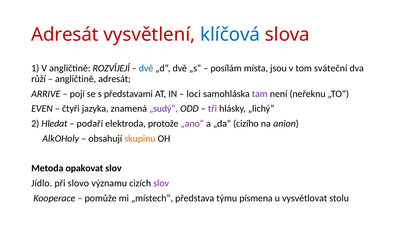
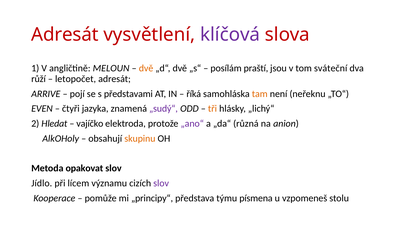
klíčová colour: blue -> purple
ROZVÍJEJÍ: ROZVÍJEJÍ -> MELOUN
dvě at (146, 68) colour: blue -> orange
místa: místa -> praští
angličtině at (76, 79): angličtině -> letopočet
loci: loci -> říká
tam colour: purple -> orange
tři colour: purple -> orange
podaří: podaří -> vajíčko
cizího: cizího -> různá
slovo: slovo -> lícem
„místech“: „místech“ -> „principy“
vysvětlovat: vysvětlovat -> vzpomeneš
